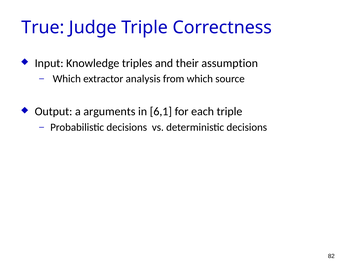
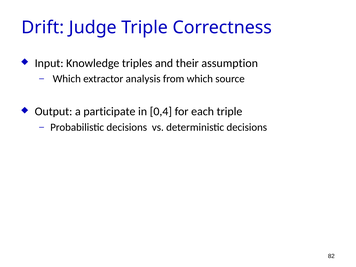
True: True -> Drift
arguments: arguments -> participate
6,1: 6,1 -> 0,4
